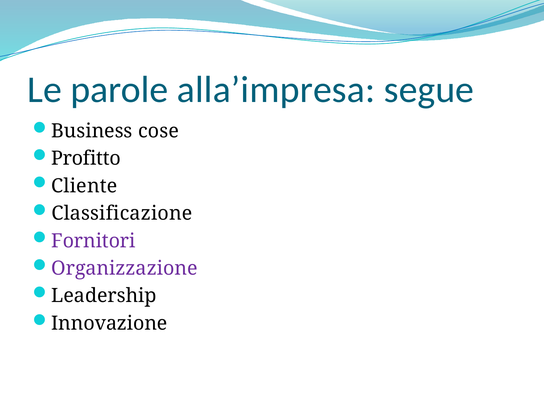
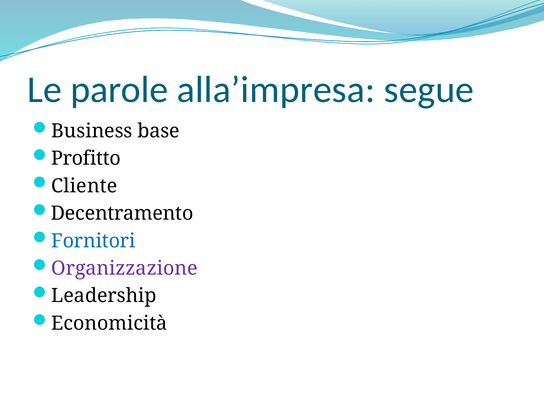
cose: cose -> base
Classificazione: Classificazione -> Decentramento
Fornitori colour: purple -> blue
Innovazione: Innovazione -> Economicità
